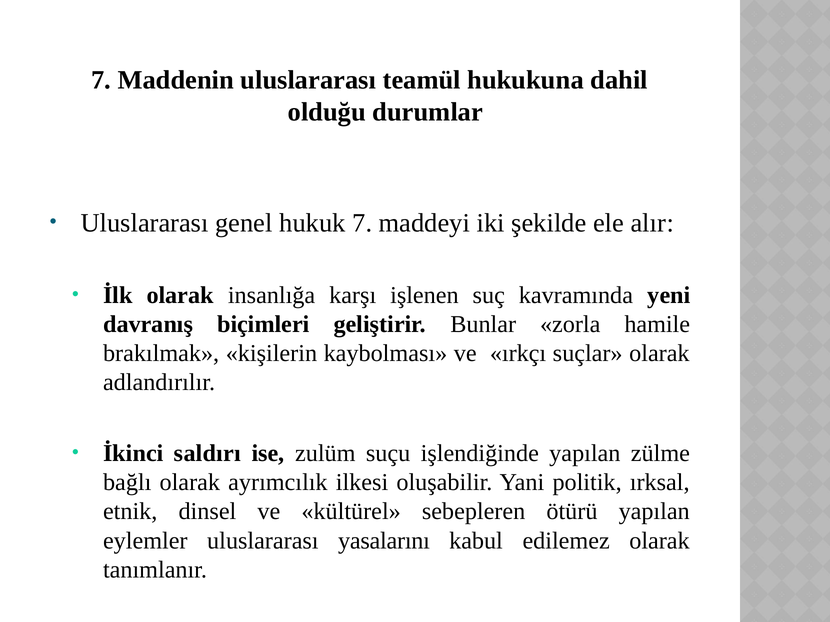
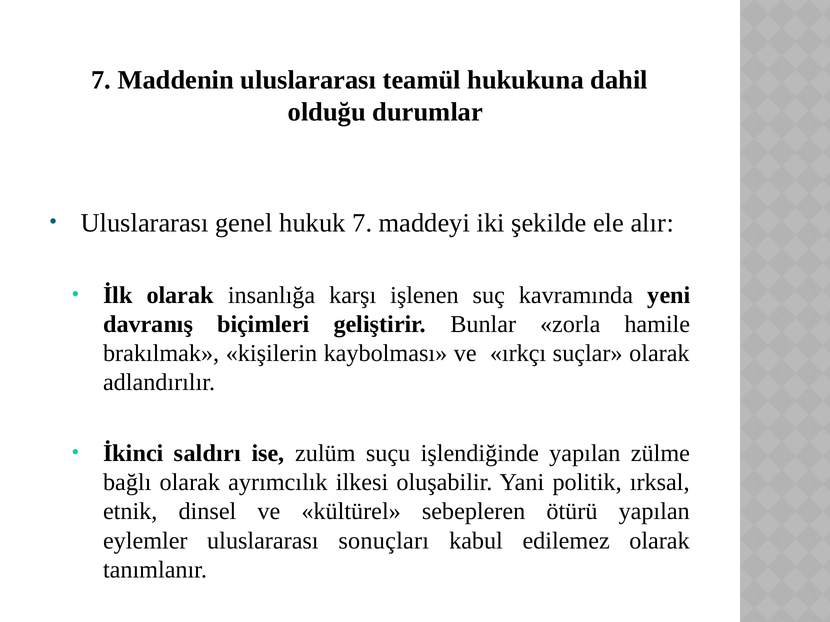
yasalarını: yasalarını -> sonuçları
